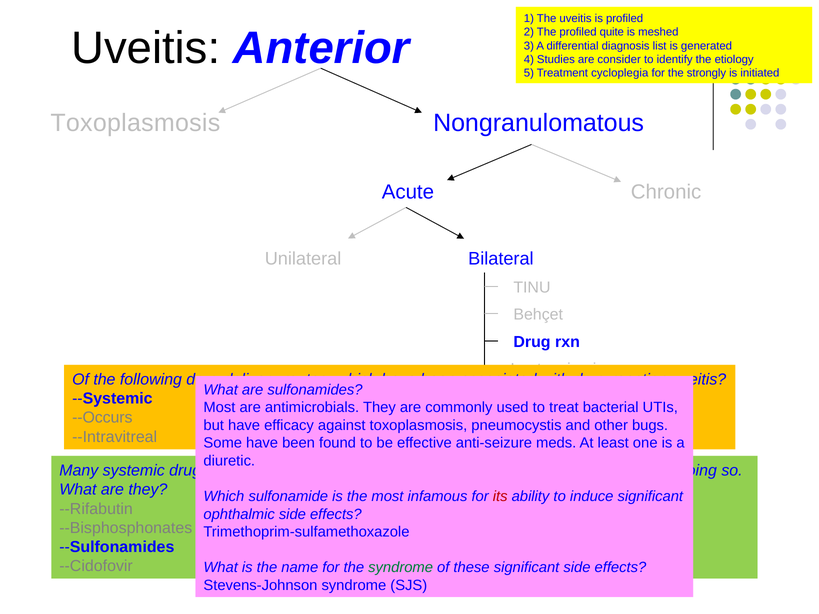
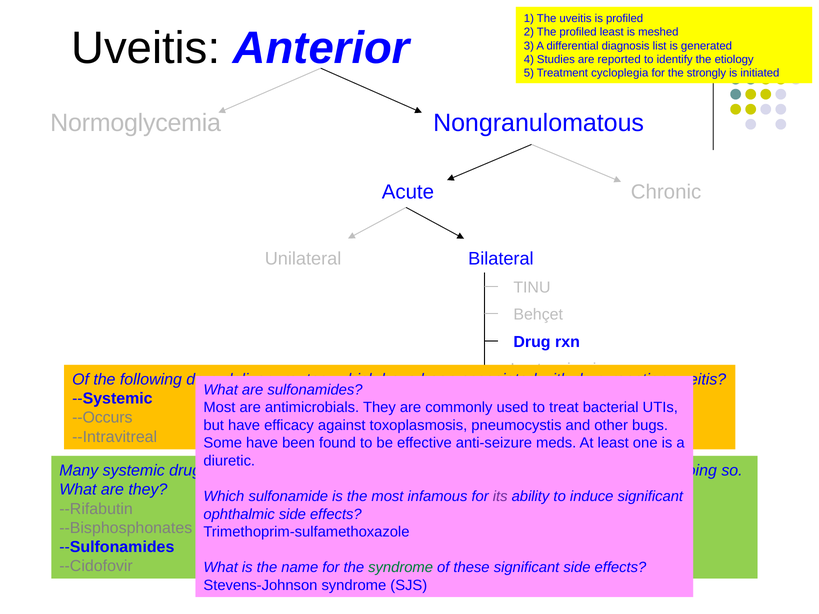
profiled quite: quite -> least
consider: consider -> reported
Toxoplasmosis at (135, 123): Toxoplasmosis -> Normoglycemia
its colour: red -> purple
